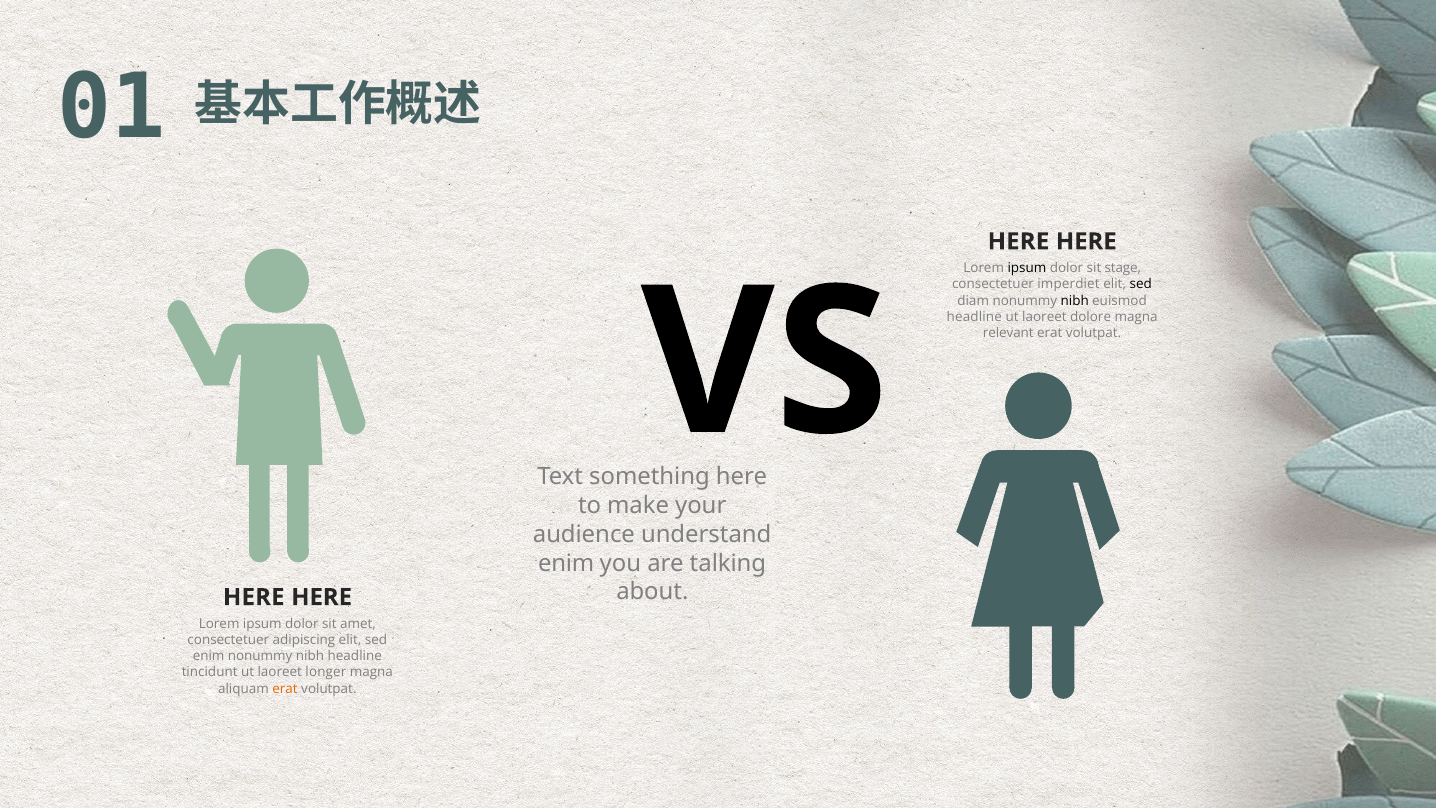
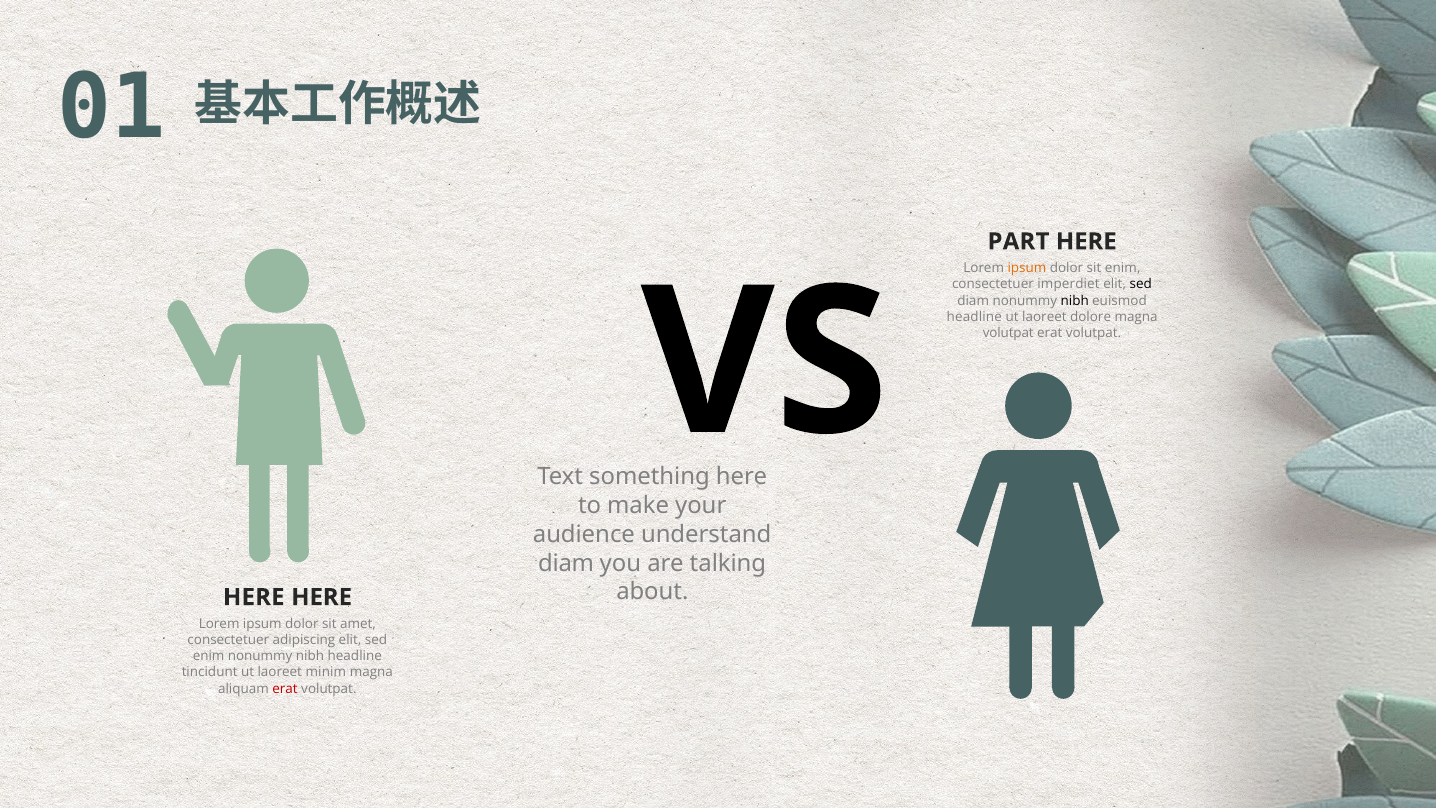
HERE at (1018, 241): HERE -> PART
ipsum at (1027, 268) colour: black -> orange
sit stage: stage -> enim
relevant at (1008, 333): relevant -> volutpat
enim at (566, 563): enim -> diam
longer: longer -> minim
erat at (285, 689) colour: orange -> red
